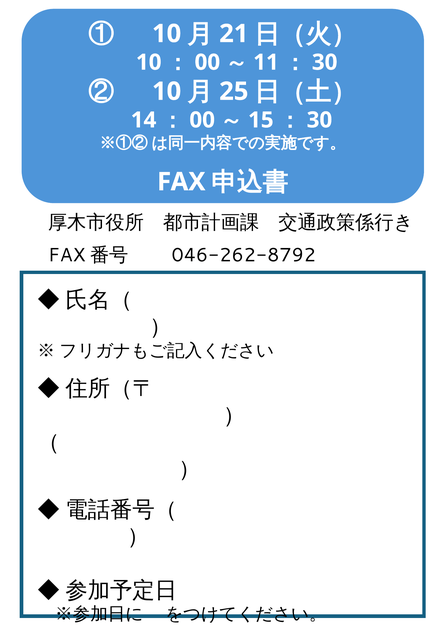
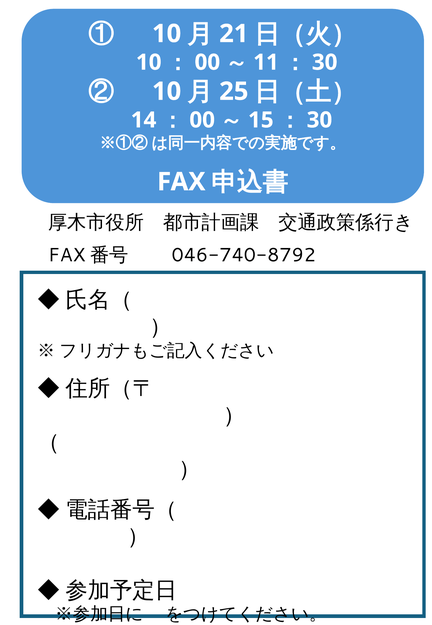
046-262-8792: 046-262-8792 -> 046-740-8792
